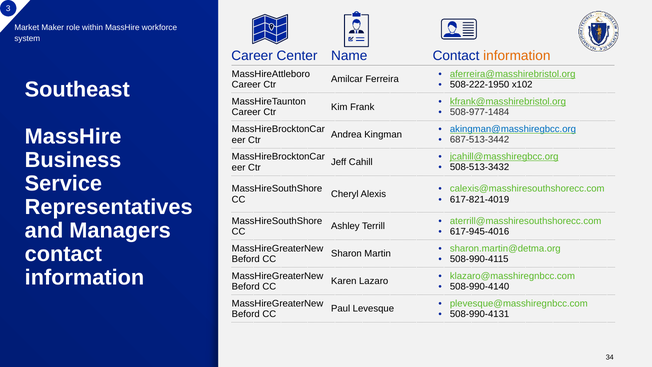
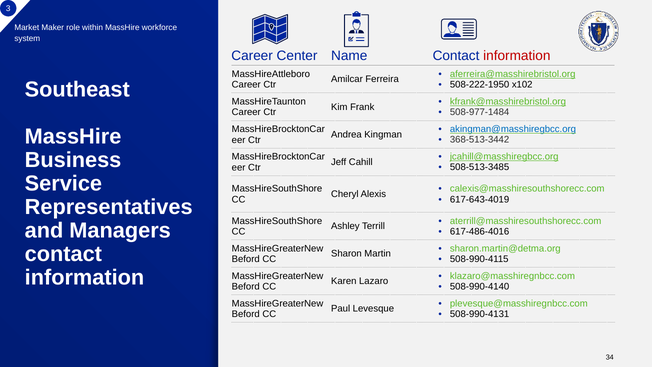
information at (517, 56) colour: orange -> red
687-513-3442: 687-513-3442 -> 368-513-3442
508-513-3432: 508-513-3432 -> 508-513-3485
617-821-4019: 617-821-4019 -> 617-643-4019
617-945-4016: 617-945-4016 -> 617-486-4016
